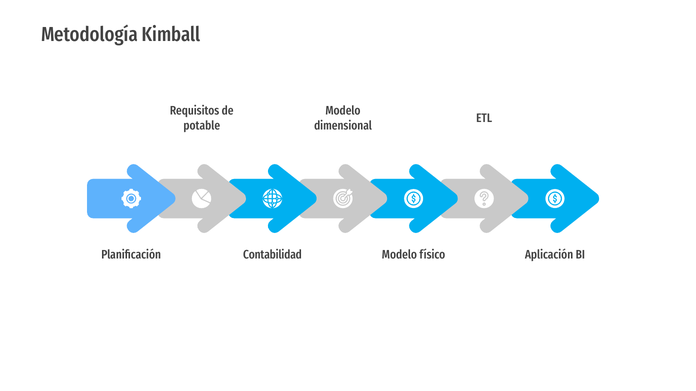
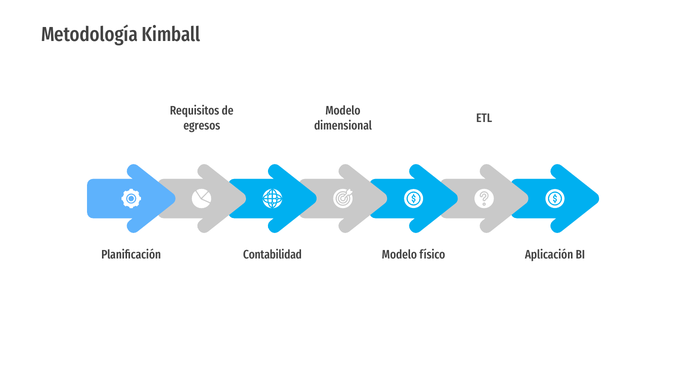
potable: potable -> egresos
